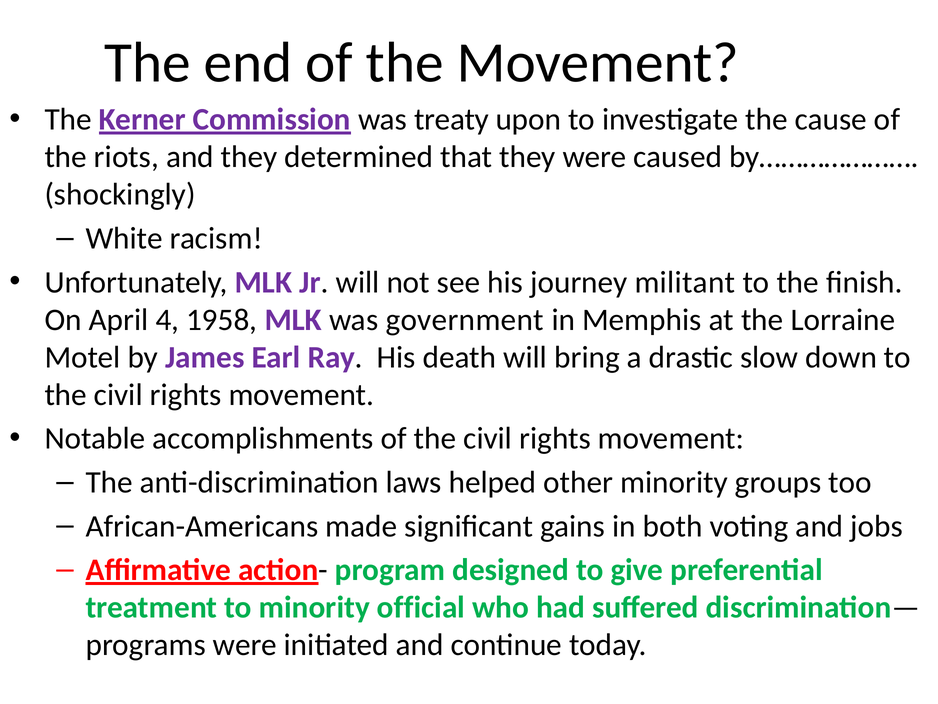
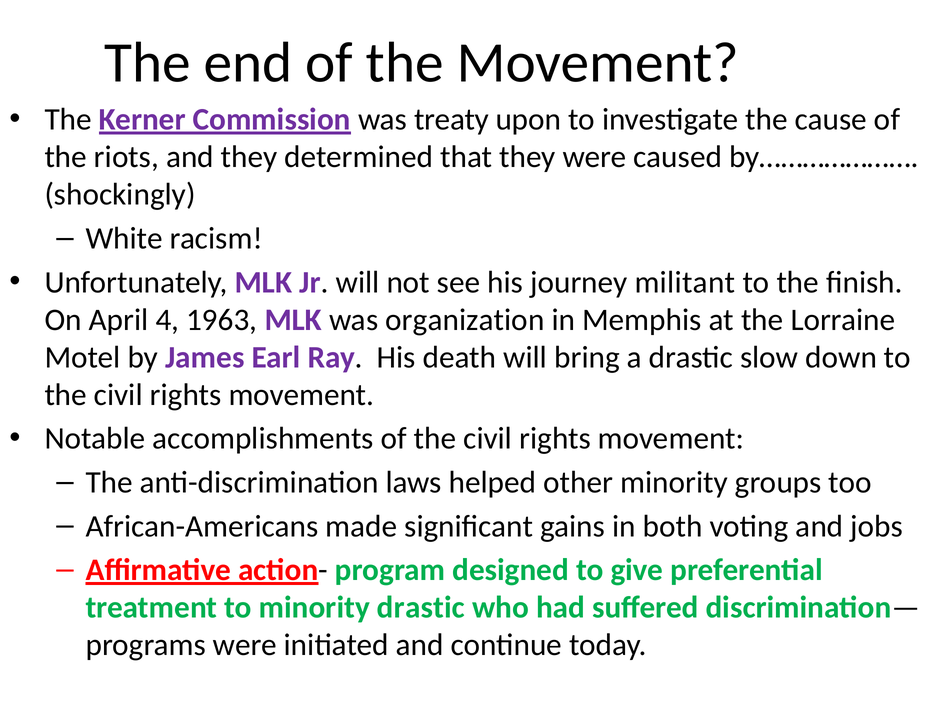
1958: 1958 -> 1963
government: government -> organization
minority official: official -> drastic
